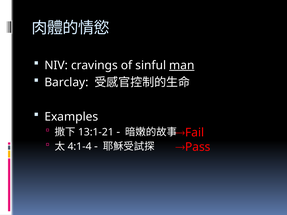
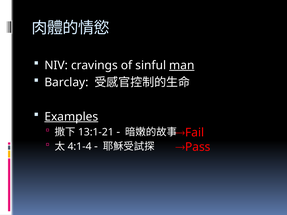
Examples underline: none -> present
